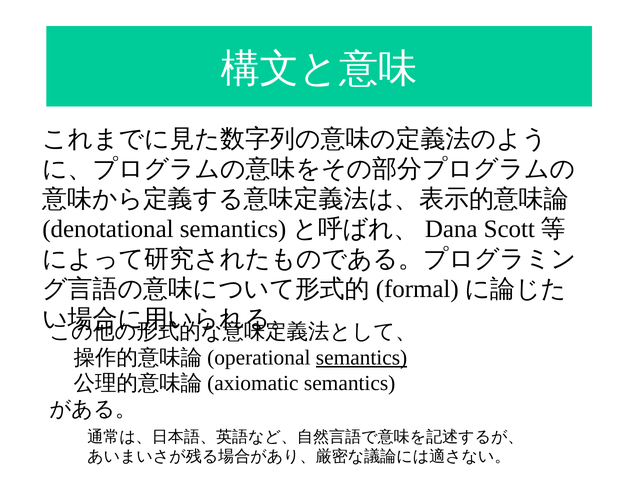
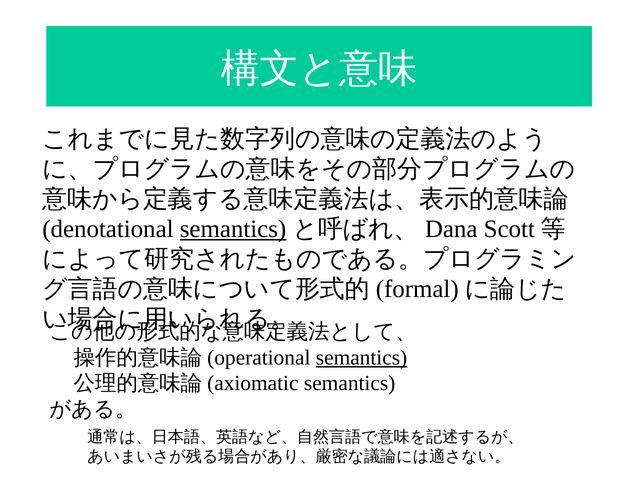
semantics at (233, 229) underline: none -> present
